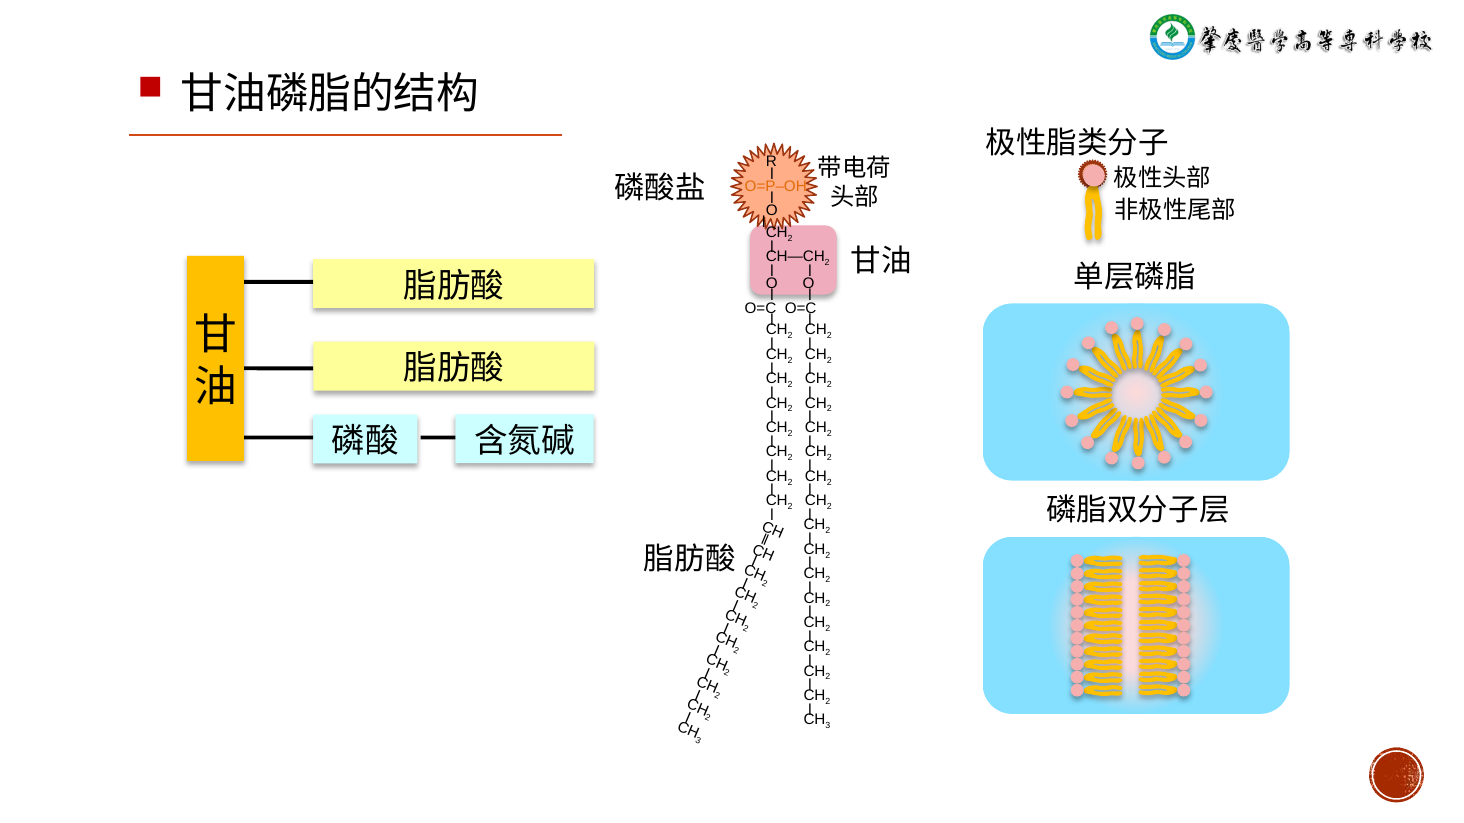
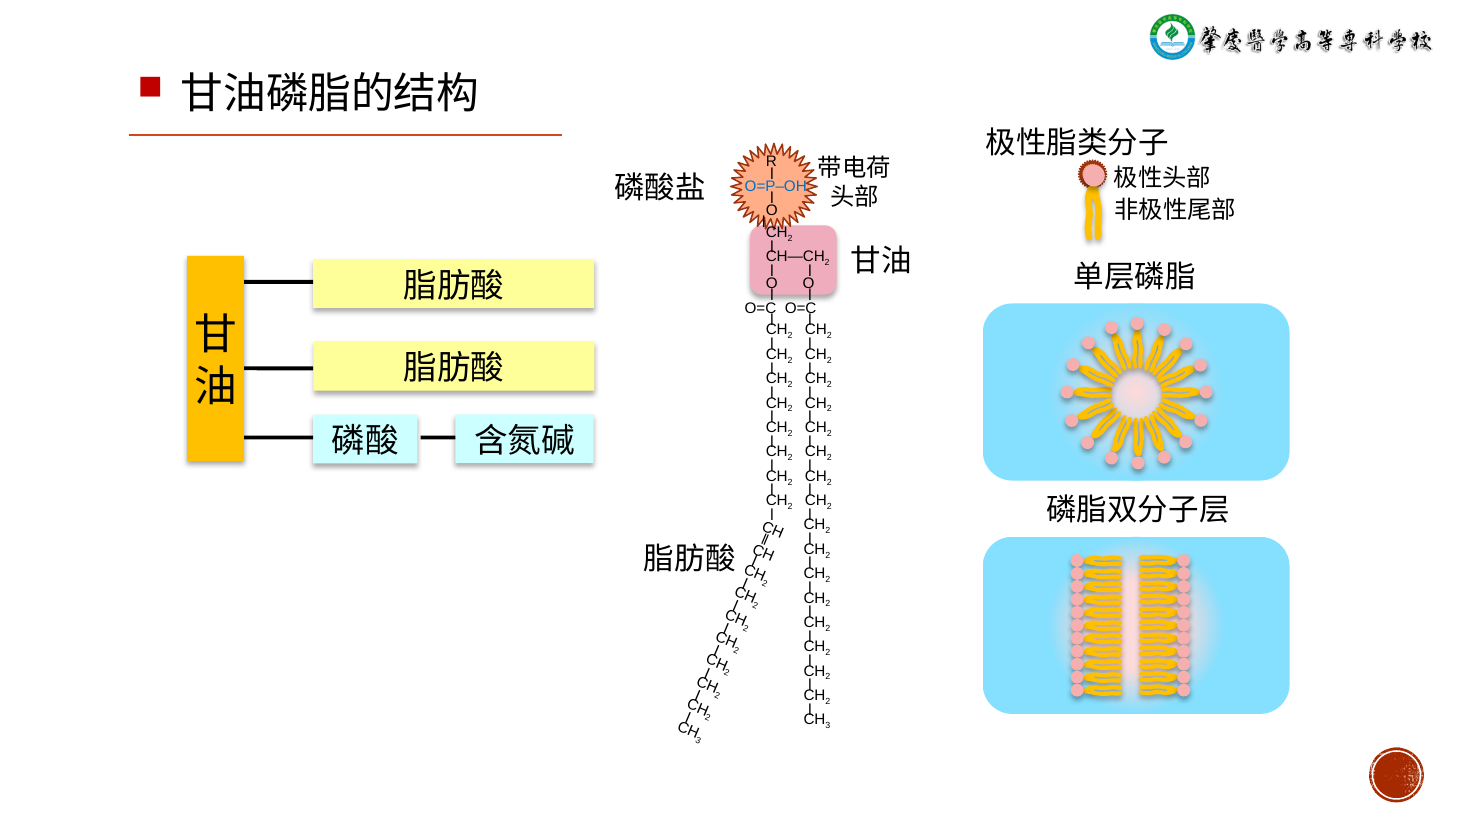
O=P‒OH colour: orange -> blue
